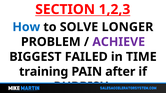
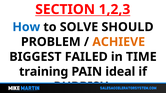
LONGER: LONGER -> SHOULD
ACHIEVE colour: purple -> orange
after: after -> ideal
